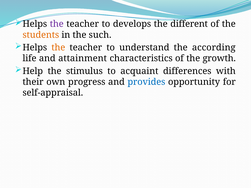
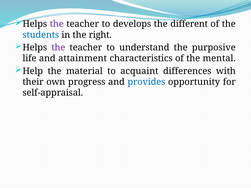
students colour: orange -> blue
such: such -> right
the at (58, 48) colour: orange -> purple
according: according -> purposive
growth: growth -> mental
stimulus: stimulus -> material
